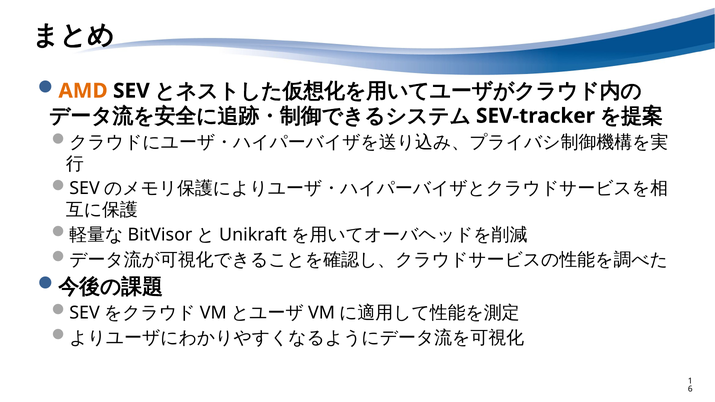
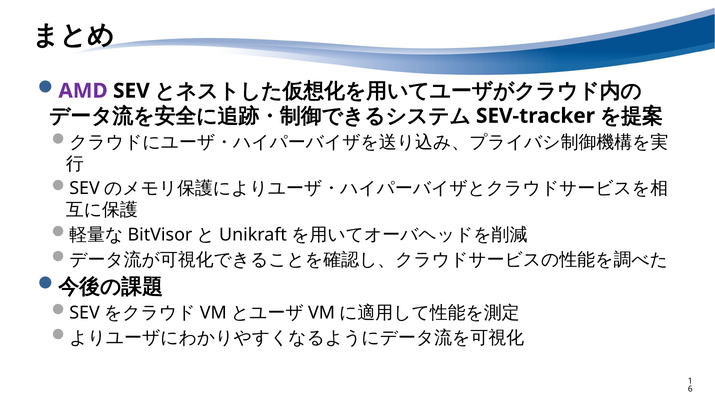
AMD colour: orange -> purple
